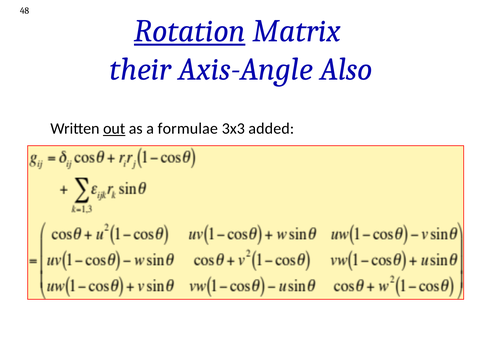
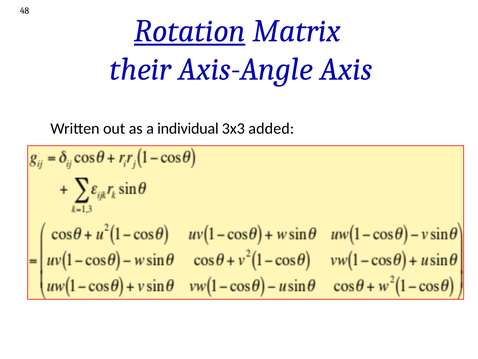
Also: Also -> Axis
out underline: present -> none
formulae: formulae -> individual
